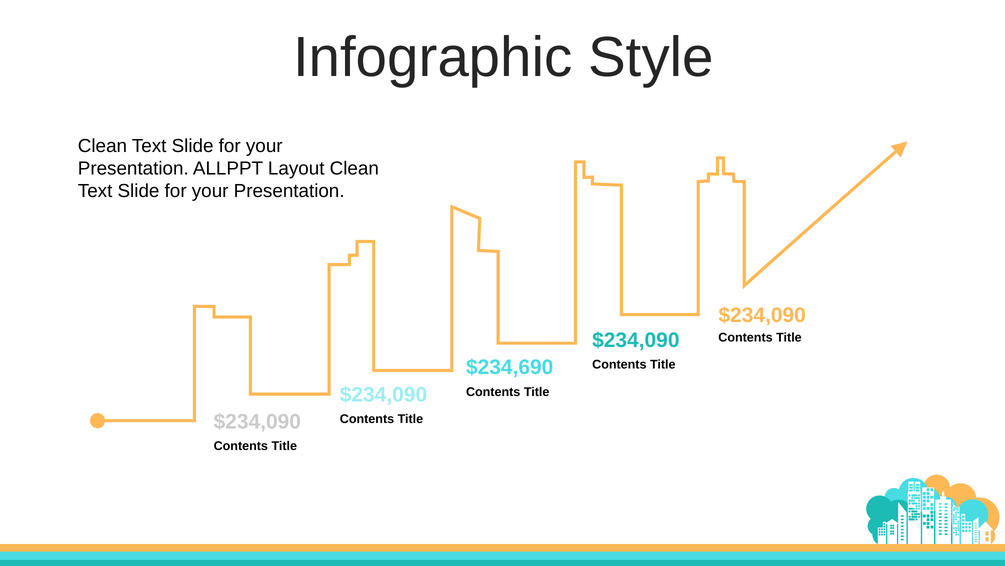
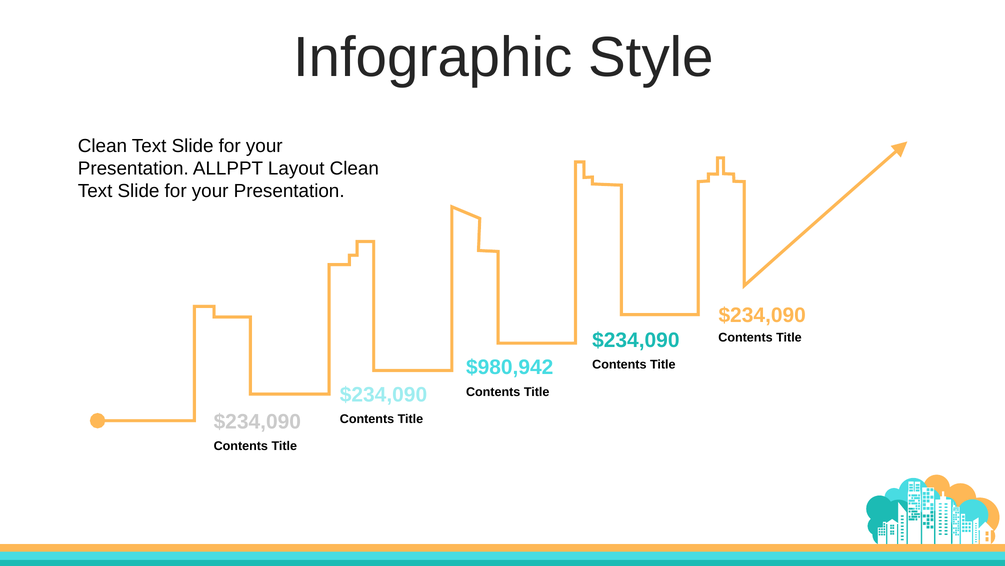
$234,690: $234,690 -> $980,942
